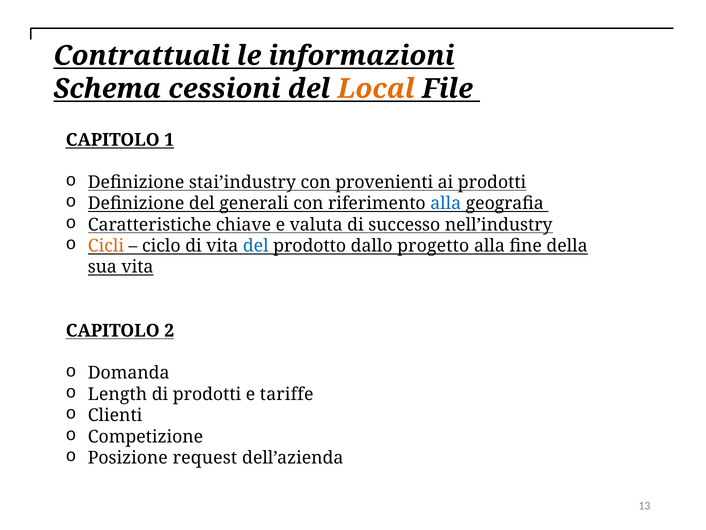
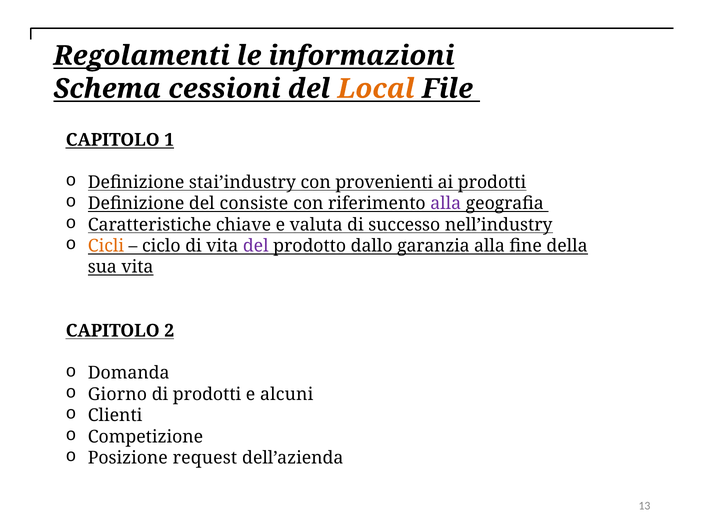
Contrattuali: Contrattuali -> Regolamenti
generali: generali -> consiste
alla at (446, 203) colour: blue -> purple
del at (256, 246) colour: blue -> purple
progetto: progetto -> garanzia
Length: Length -> Giorno
tariffe: tariffe -> alcuni
